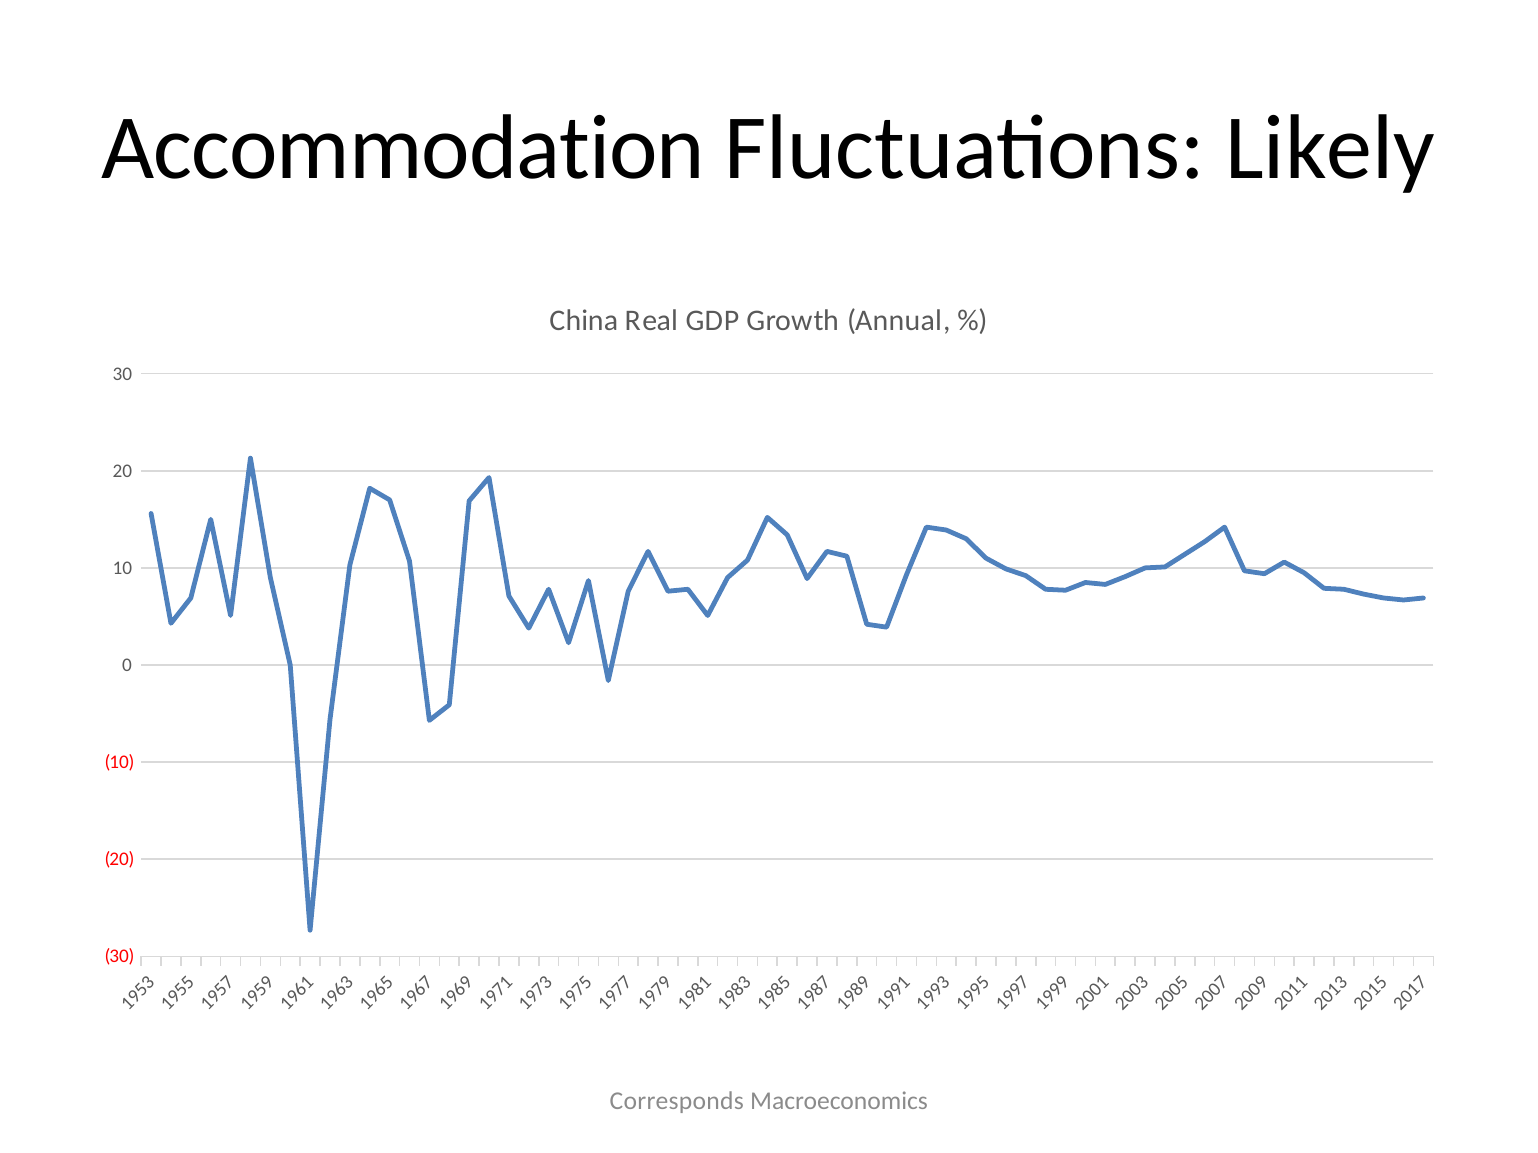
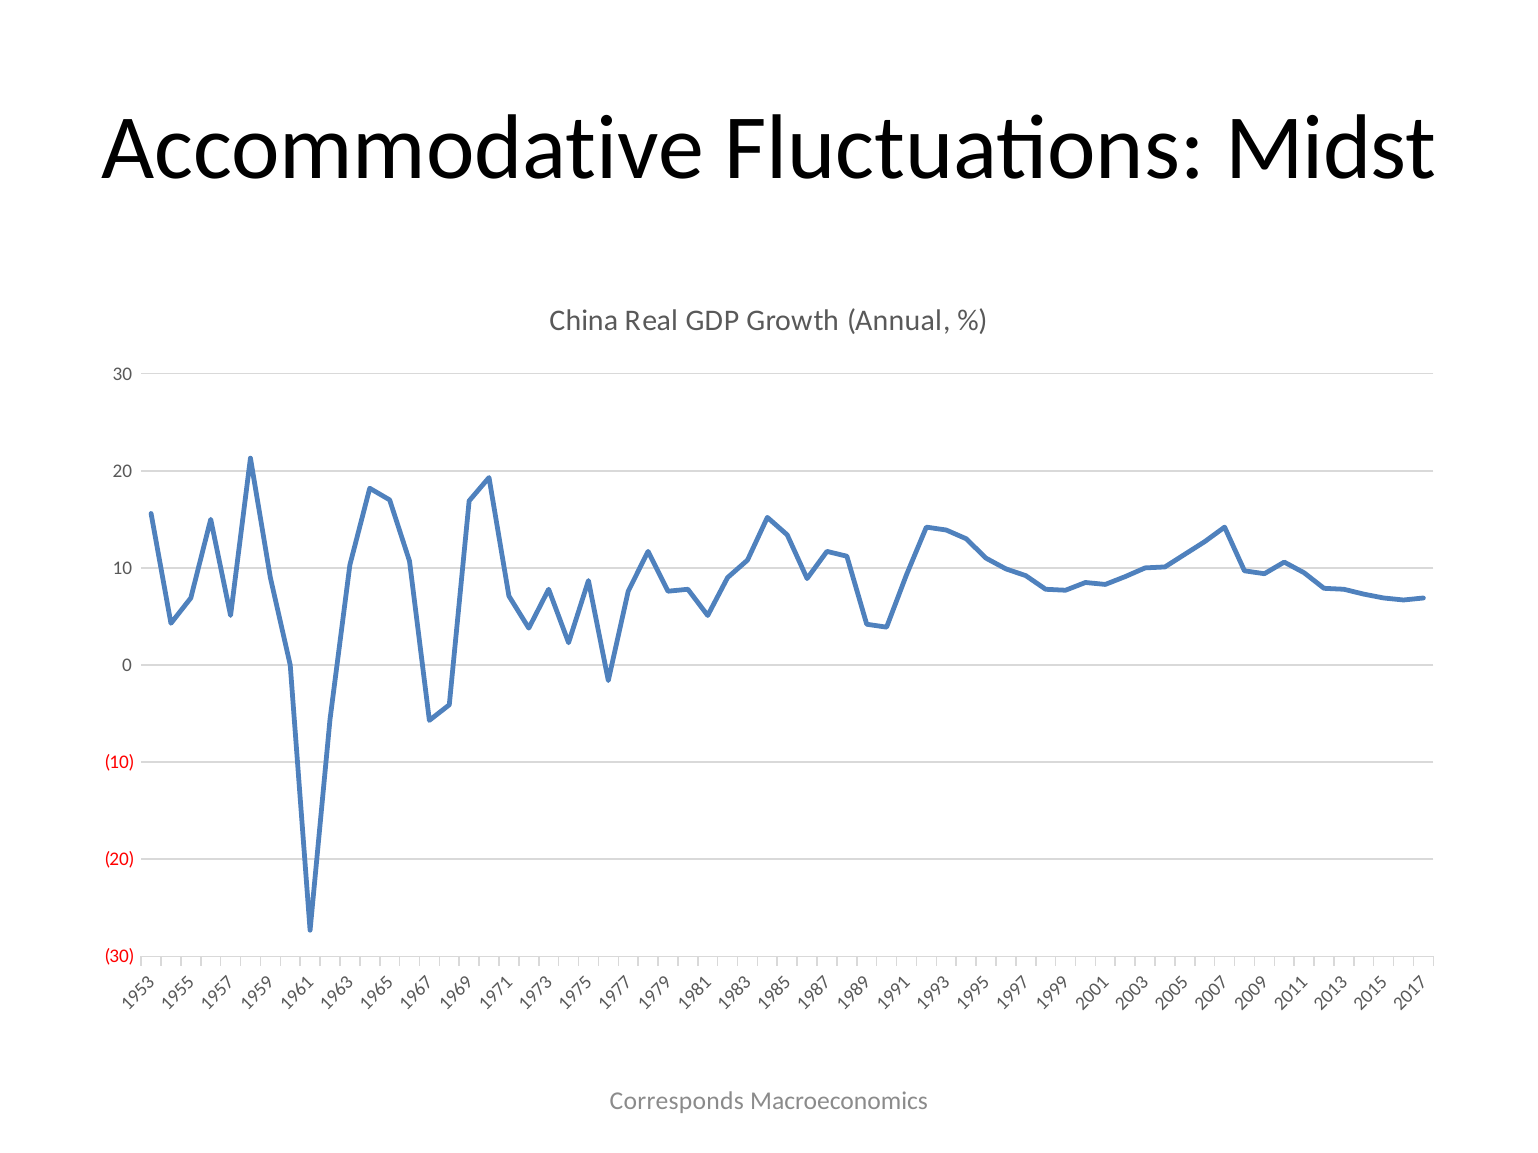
Accommodation: Accommodation -> Accommodative
Likely: Likely -> Midst
